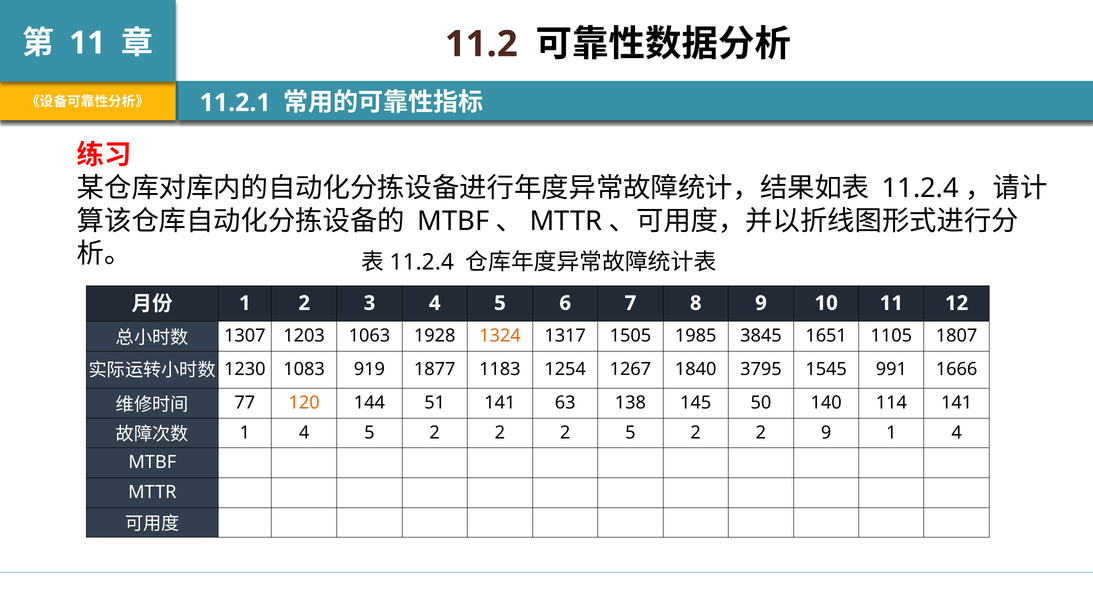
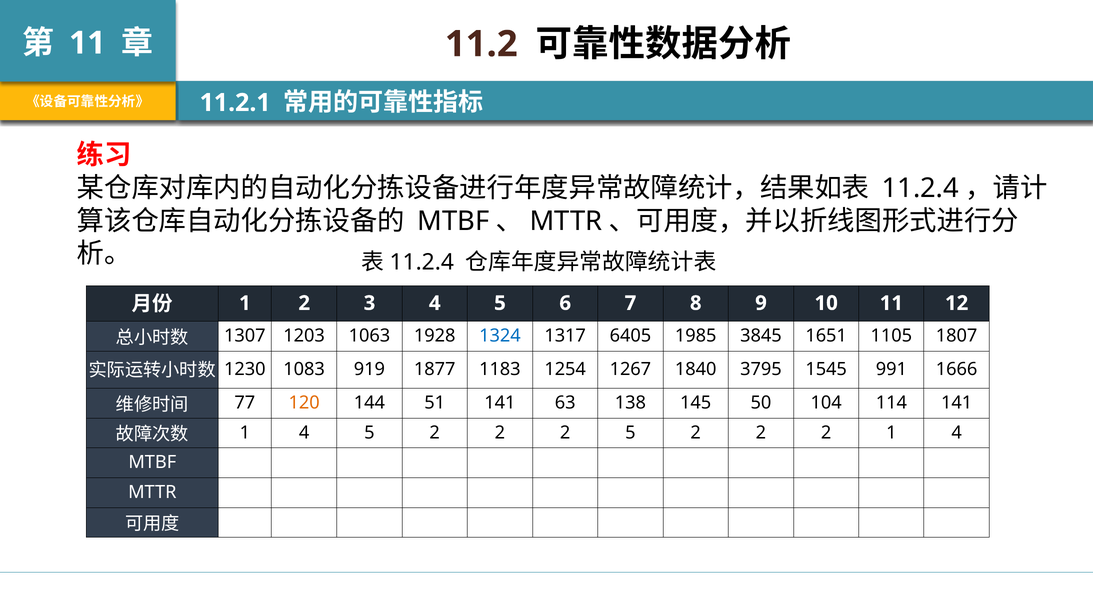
1324 colour: orange -> blue
1505: 1505 -> 6405
140: 140 -> 104
9 at (826, 432): 9 -> 2
